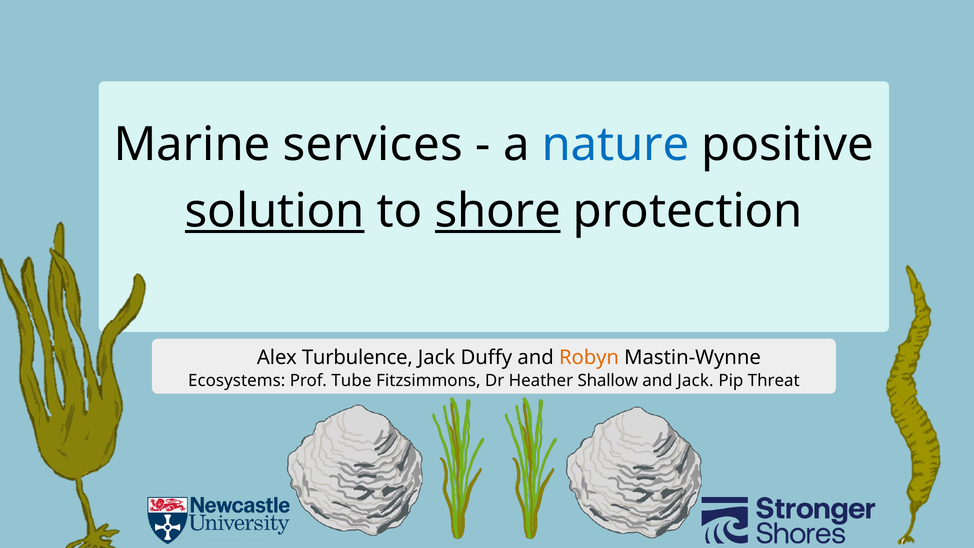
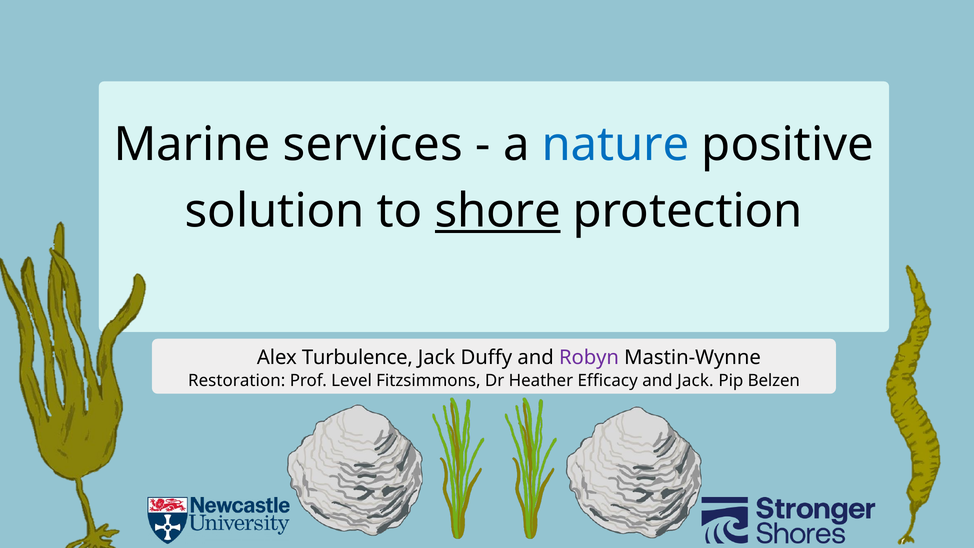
solution underline: present -> none
Robyn colour: orange -> purple
Ecosystems: Ecosystems -> Restoration
Tube: Tube -> Level
Shallow: Shallow -> Efficacy
Threat: Threat -> Belzen
